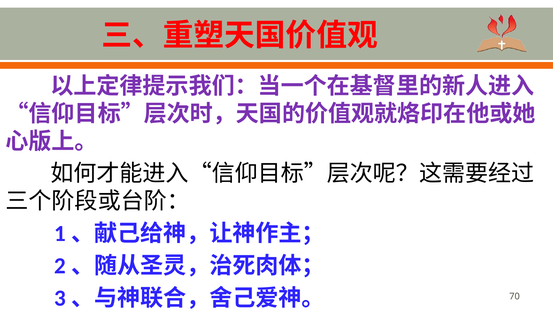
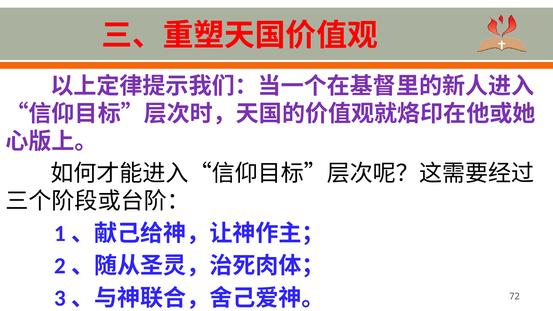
70: 70 -> 72
